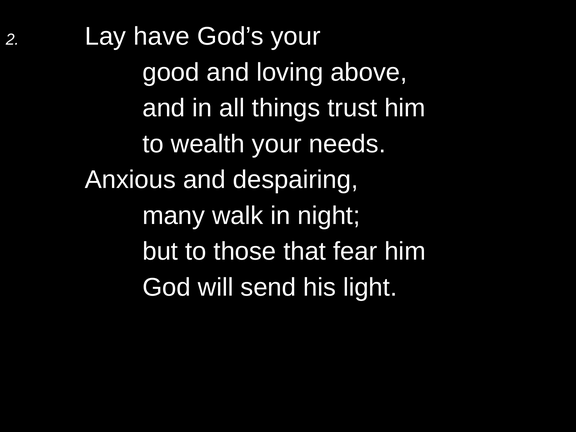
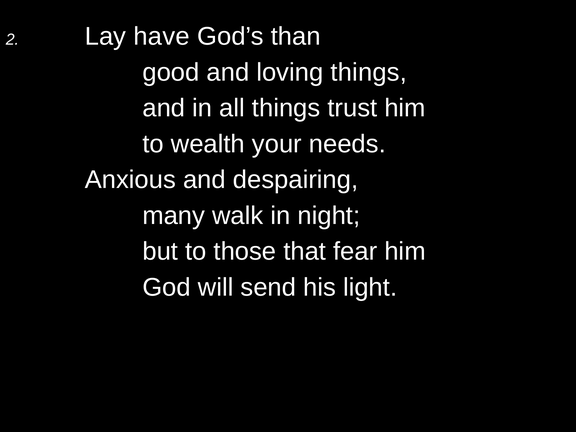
God’s your: your -> than
loving above: above -> things
